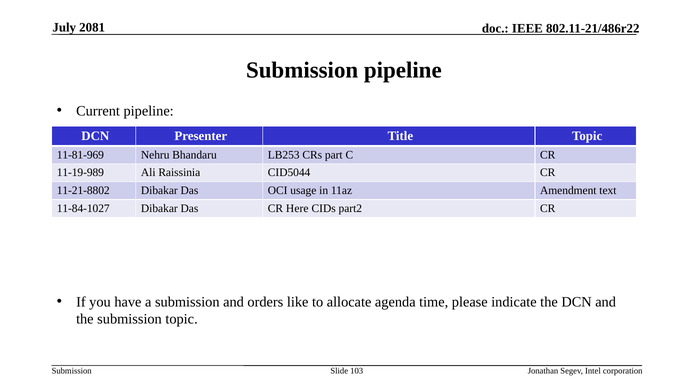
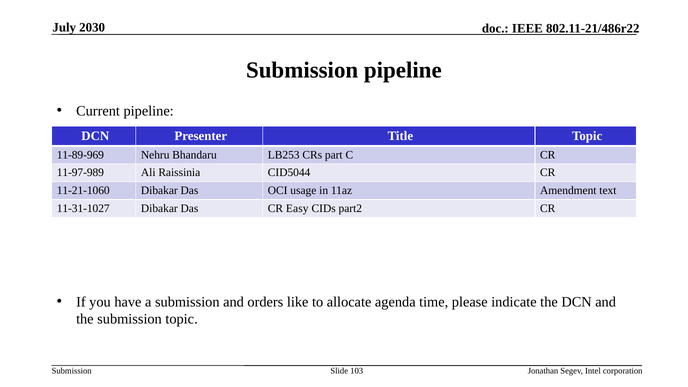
2081: 2081 -> 2030
11-81-969: 11-81-969 -> 11-89-969
11-19-989: 11-19-989 -> 11-97-989
11-21-8802: 11-21-8802 -> 11-21-1060
11-84-1027: 11-84-1027 -> 11-31-1027
Here: Here -> Easy
